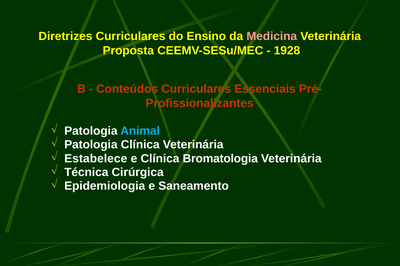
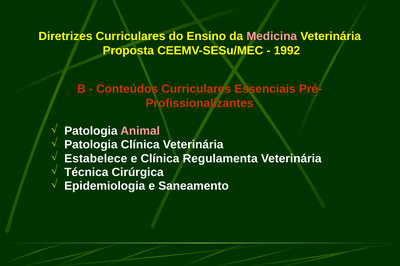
1928: 1928 -> 1992
Animal colour: light blue -> pink
Bromatologia: Bromatologia -> Regulamenta
